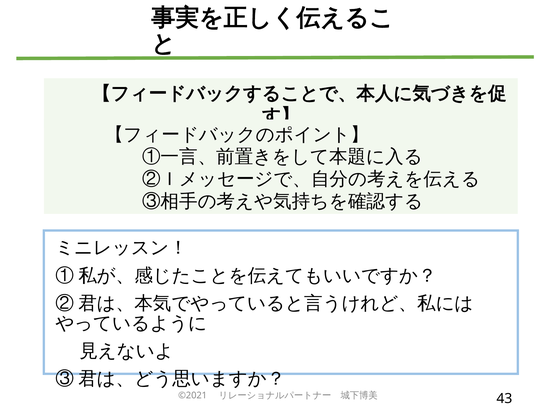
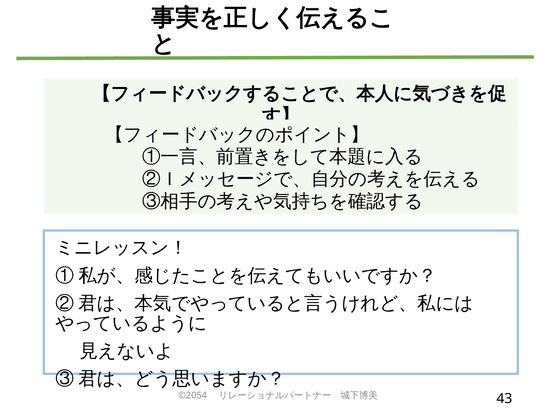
©2021: ©2021 -> ©2054
